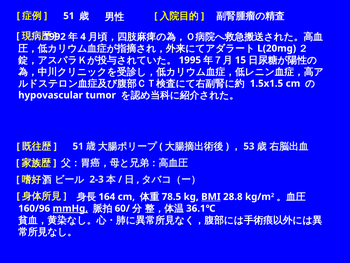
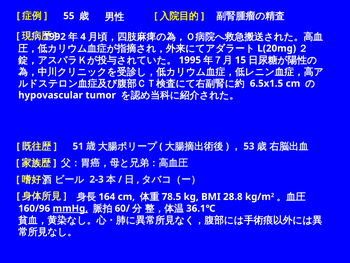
51 at (69, 16): 51 -> 55
1.5x1.5: 1.5x1.5 -> 6.5x1.5
BMI underline: present -> none
